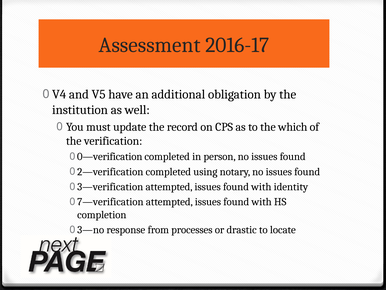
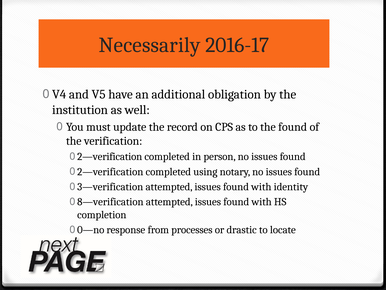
Assessment: Assessment -> Necessarily
the which: which -> found
0—verification at (110, 156): 0—verification -> 2—verification
7—verification: 7—verification -> 8—verification
3—no: 3—no -> 0—no
